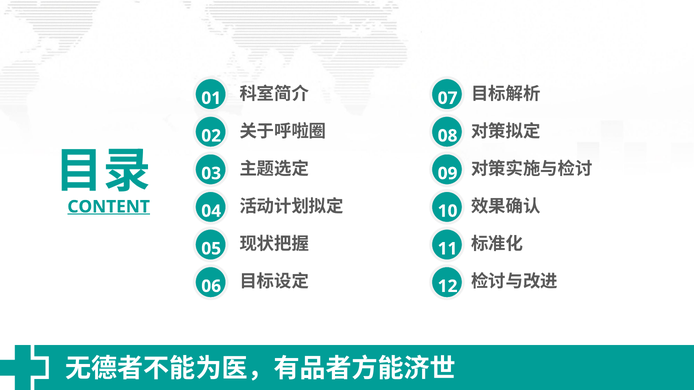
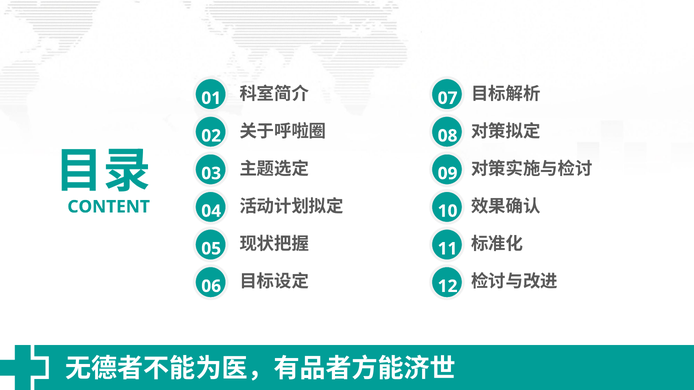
CONTENT underline: present -> none
